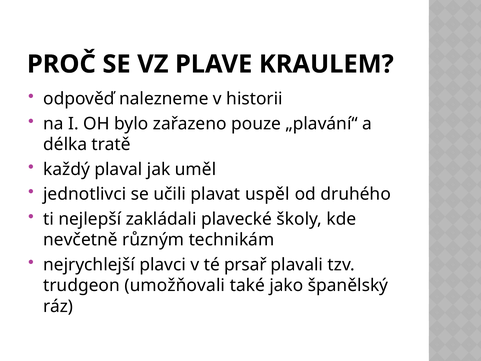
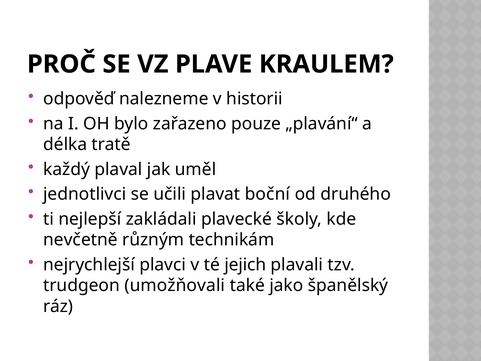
uspěl: uspěl -> boční
prsař: prsař -> jejich
